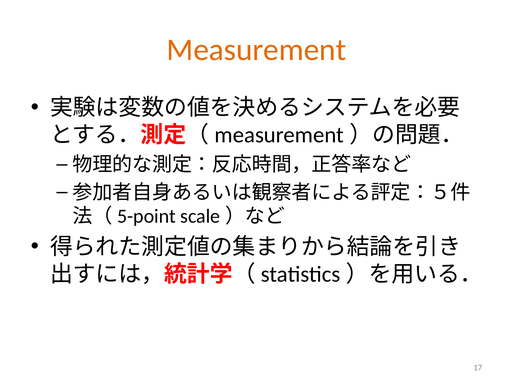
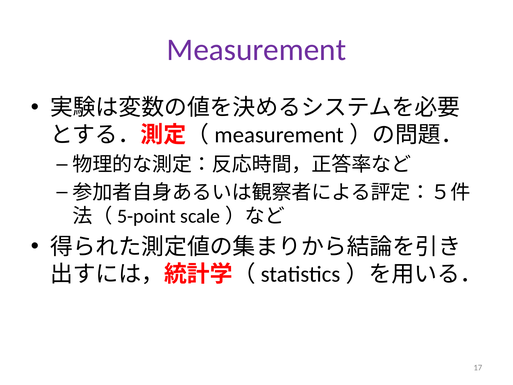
Measurement colour: orange -> purple
